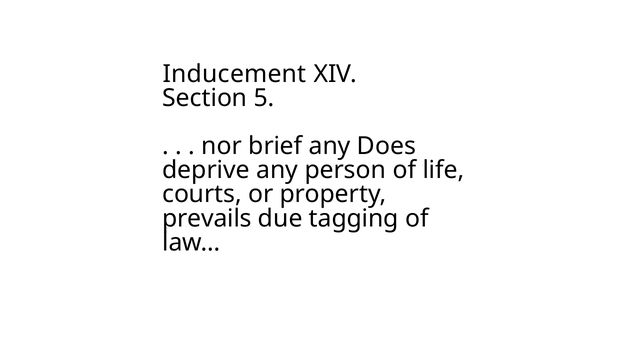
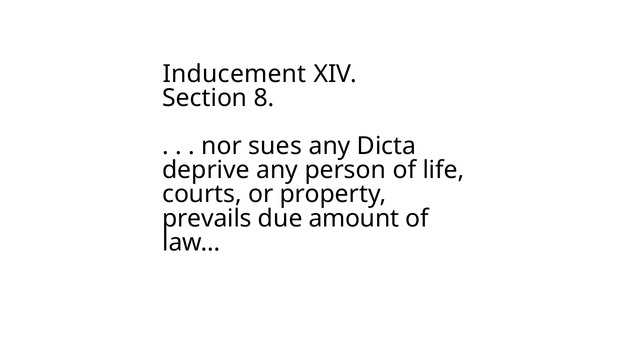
5: 5 -> 8
brief: brief -> sues
Does: Does -> Dicta
tagging: tagging -> amount
